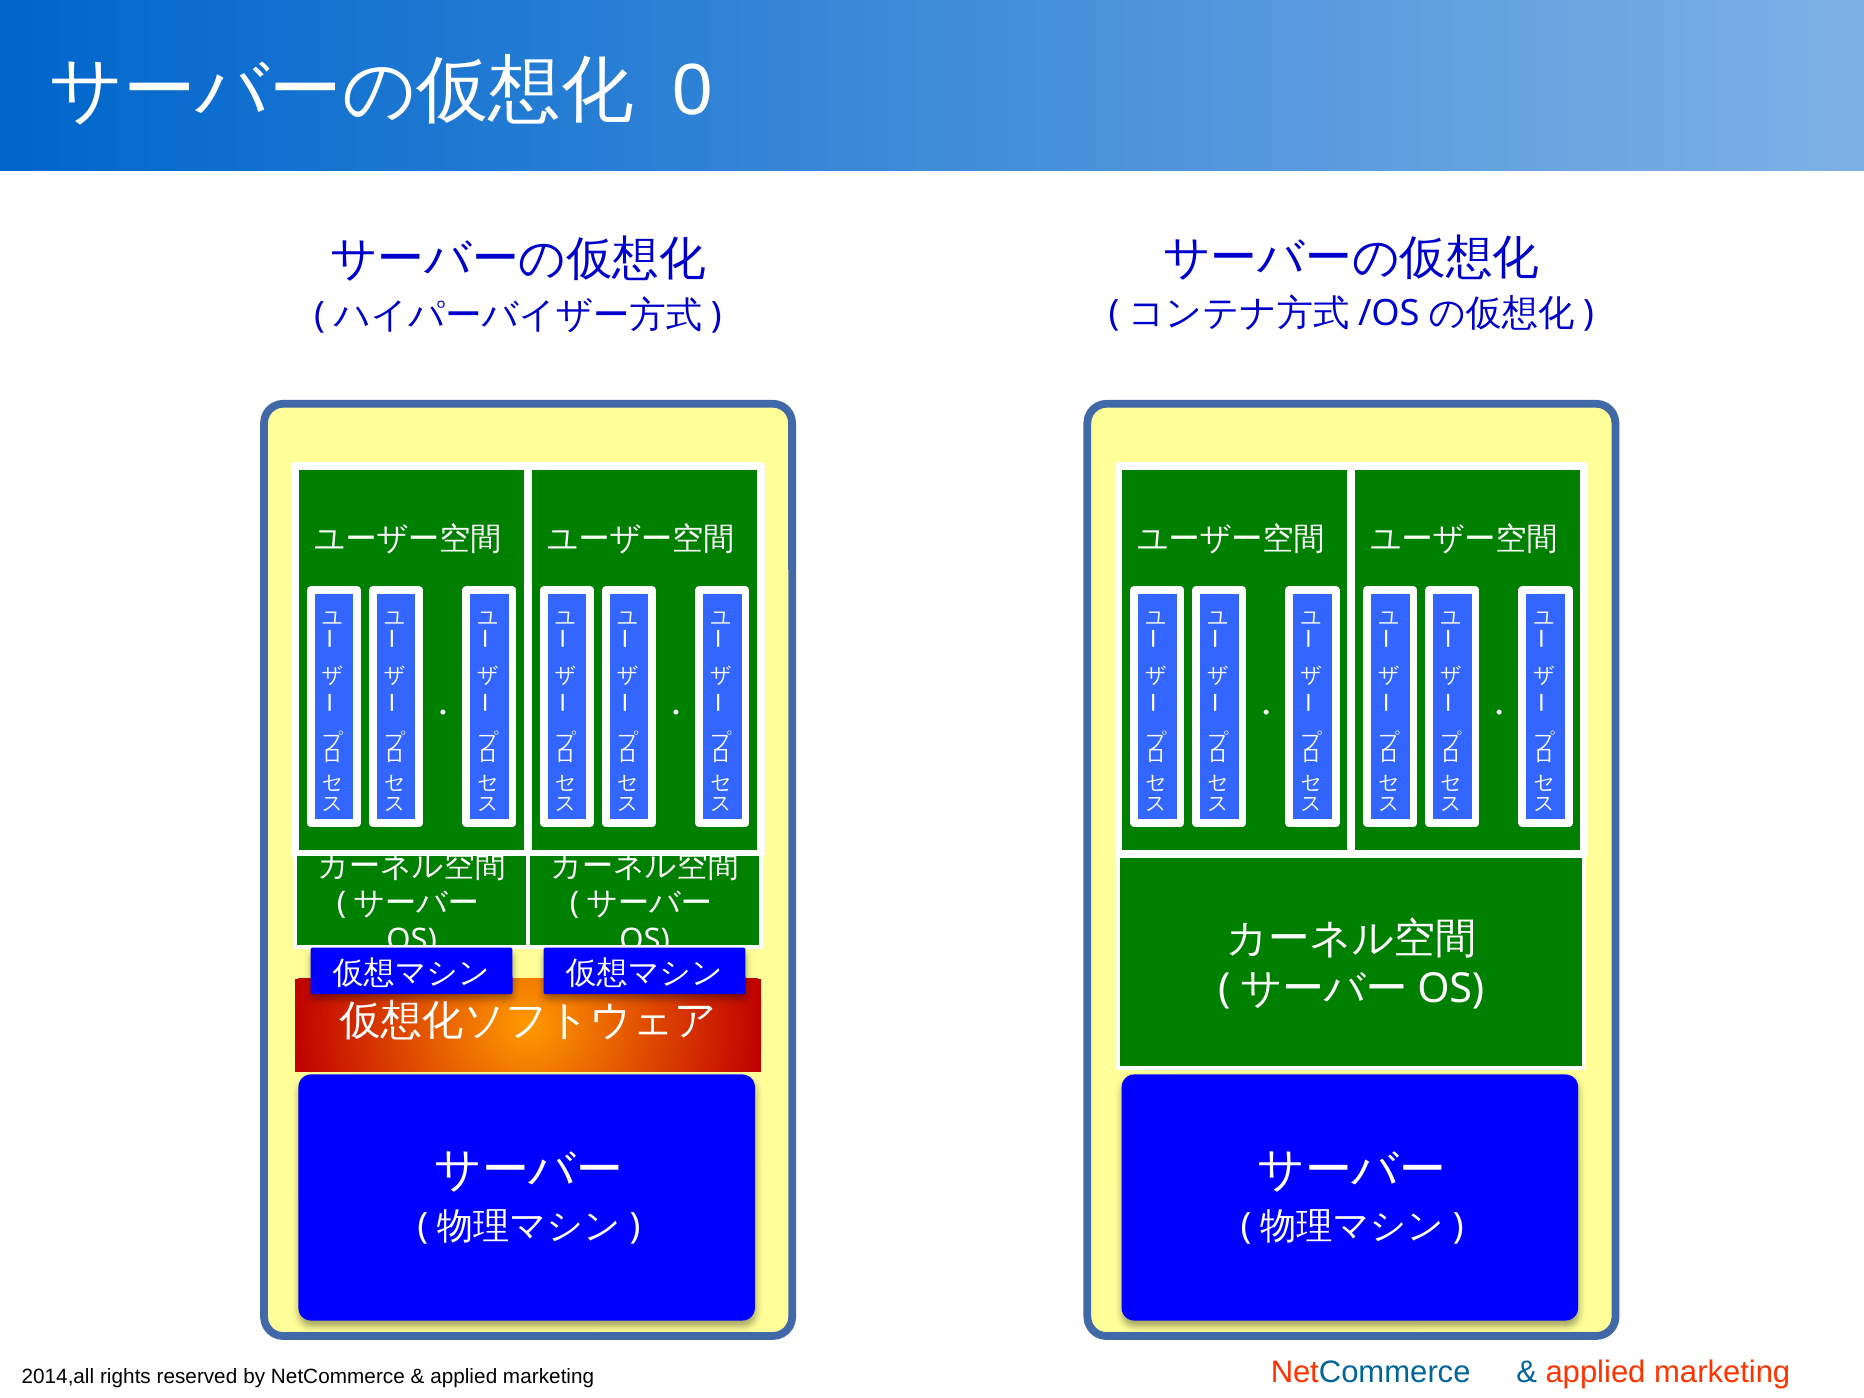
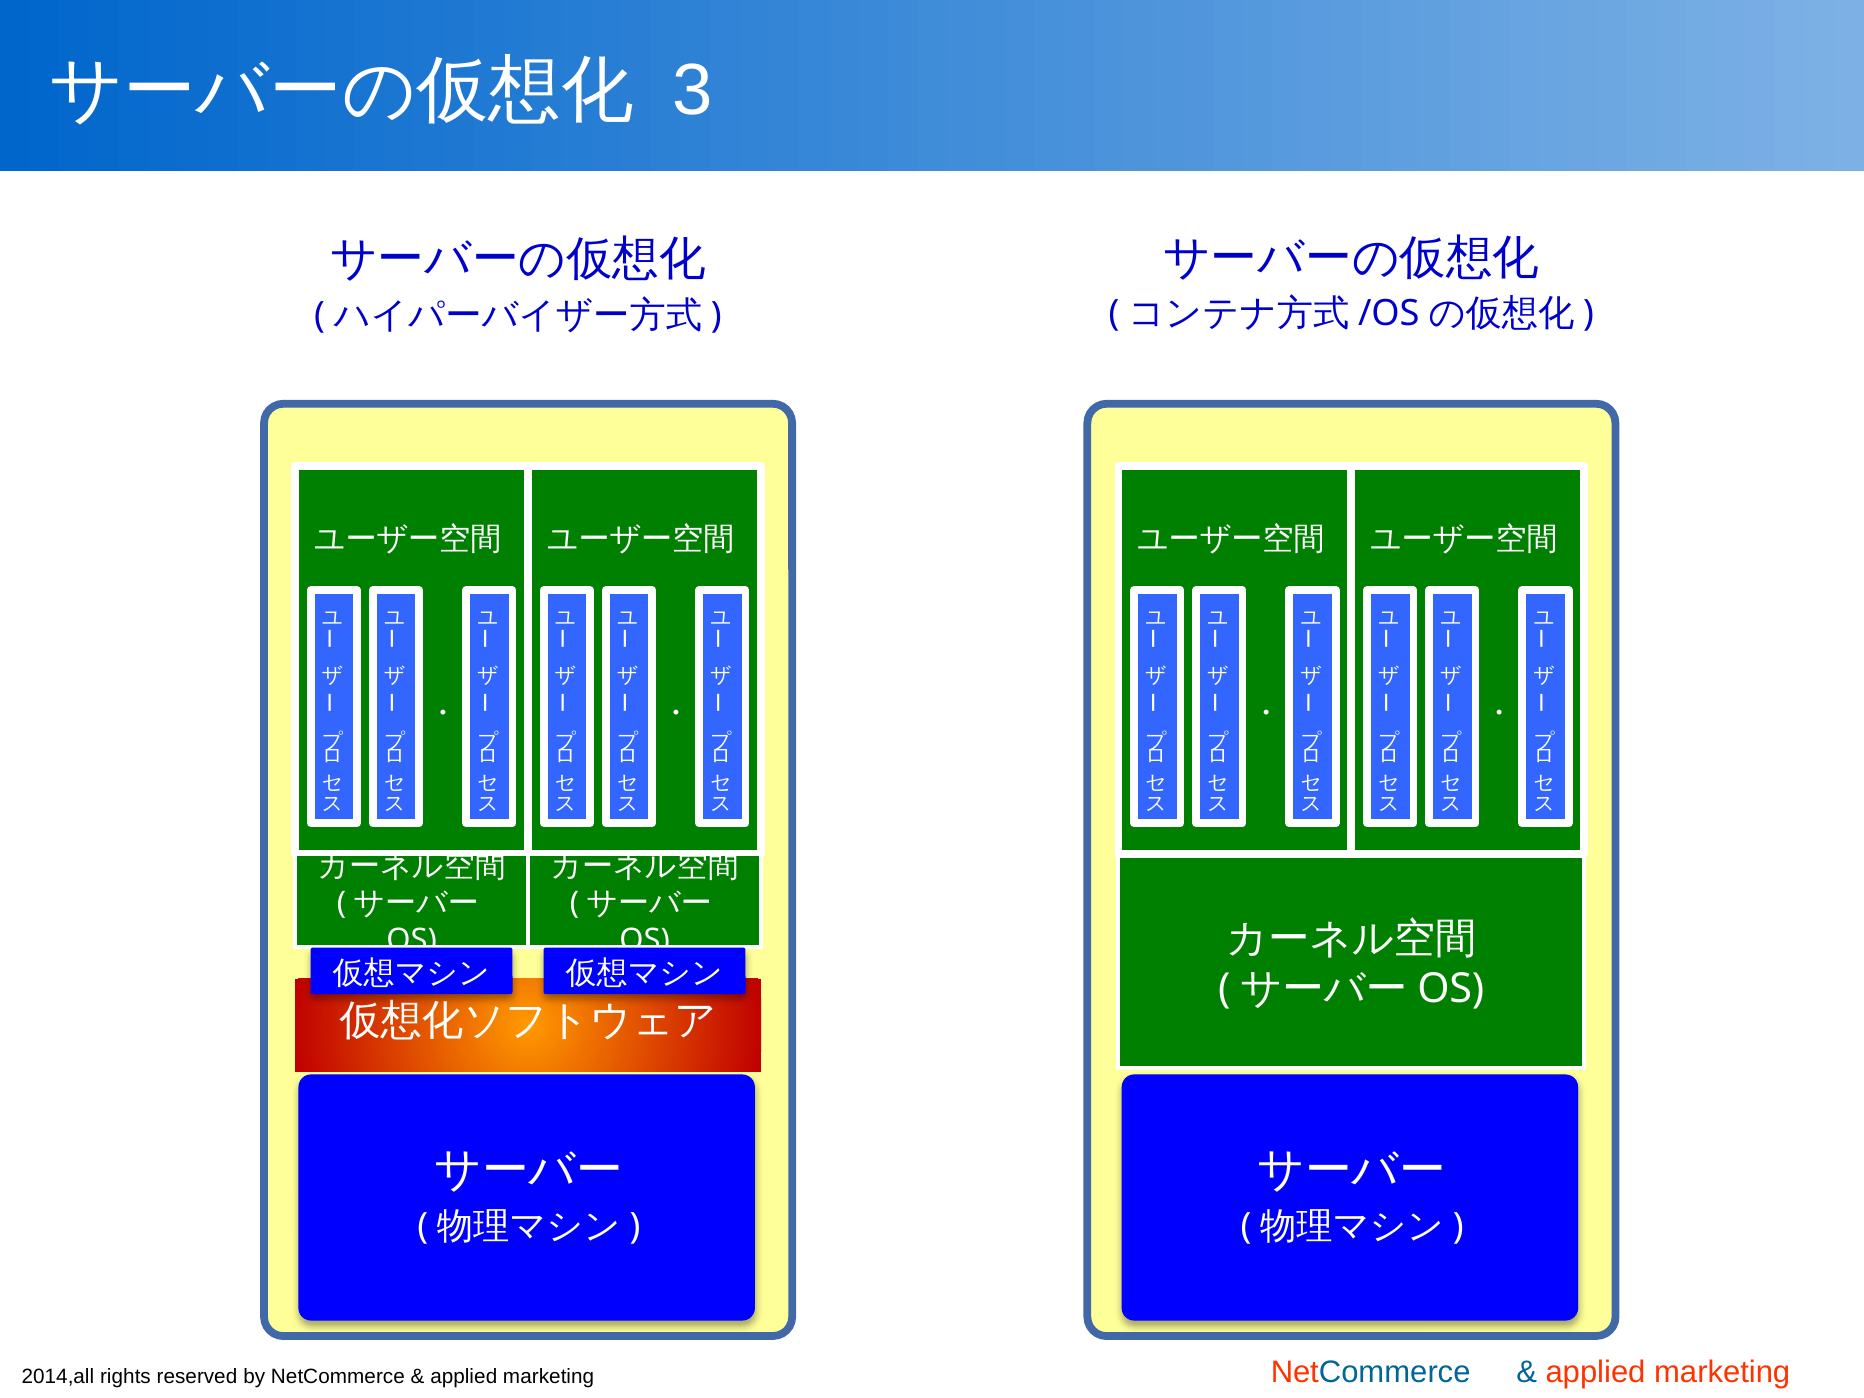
0: 0 -> 3
